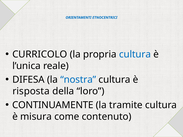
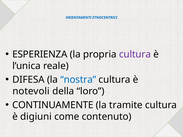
CURRICOLO: CURRICOLO -> ESPERIENZA
cultura at (135, 54) colour: blue -> purple
risposta: risposta -> notevoli
misura: misura -> digiuni
